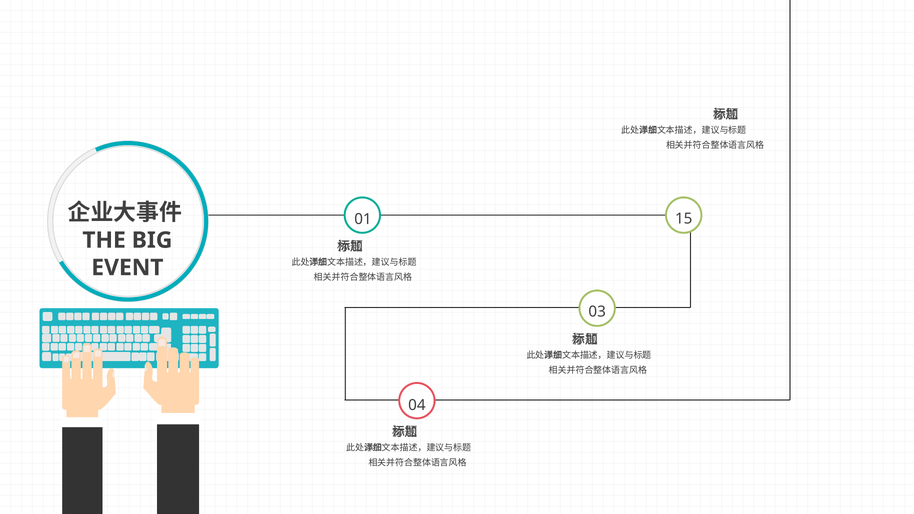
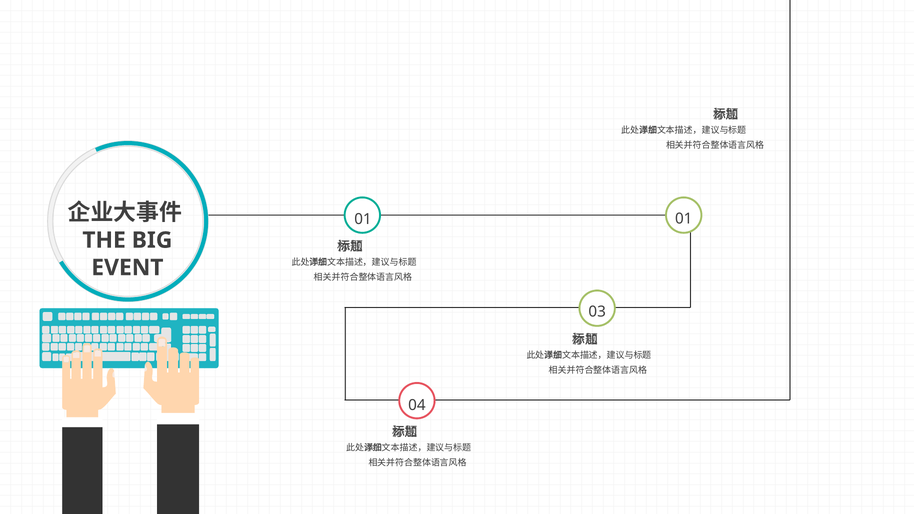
01 15: 15 -> 01
